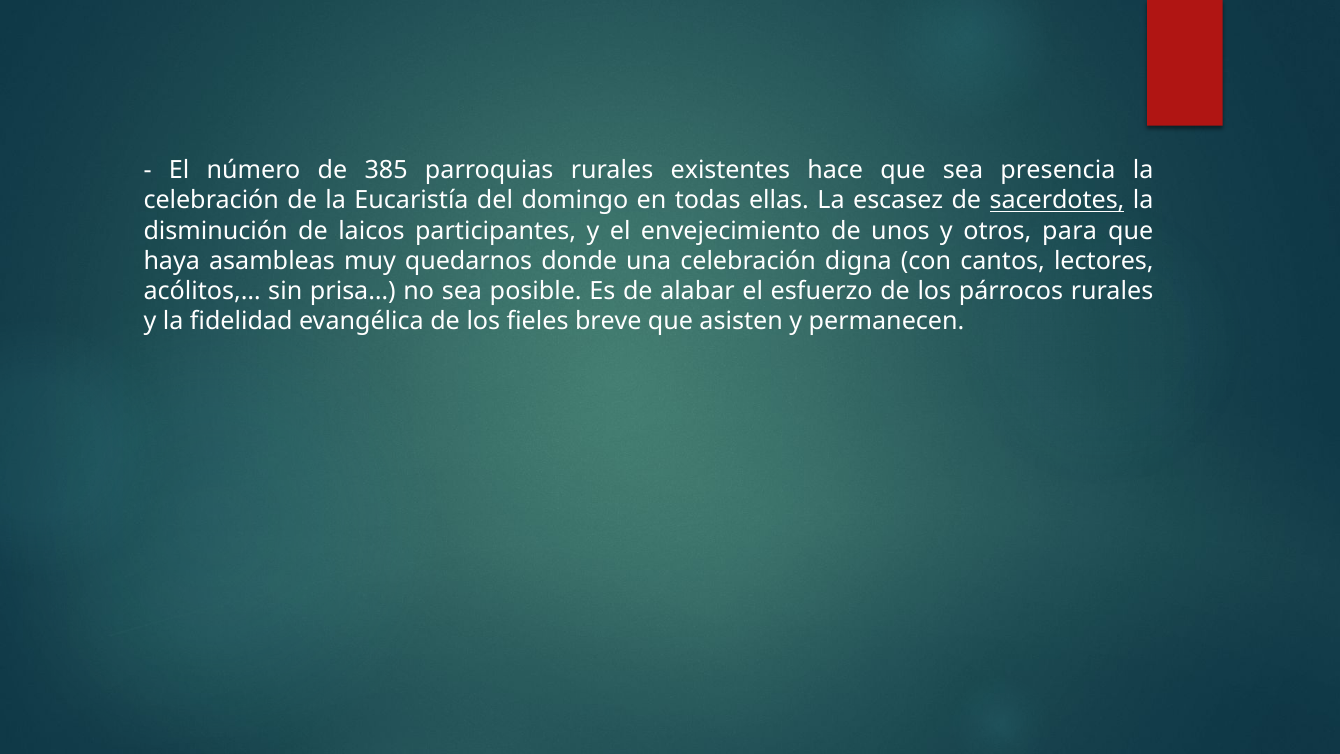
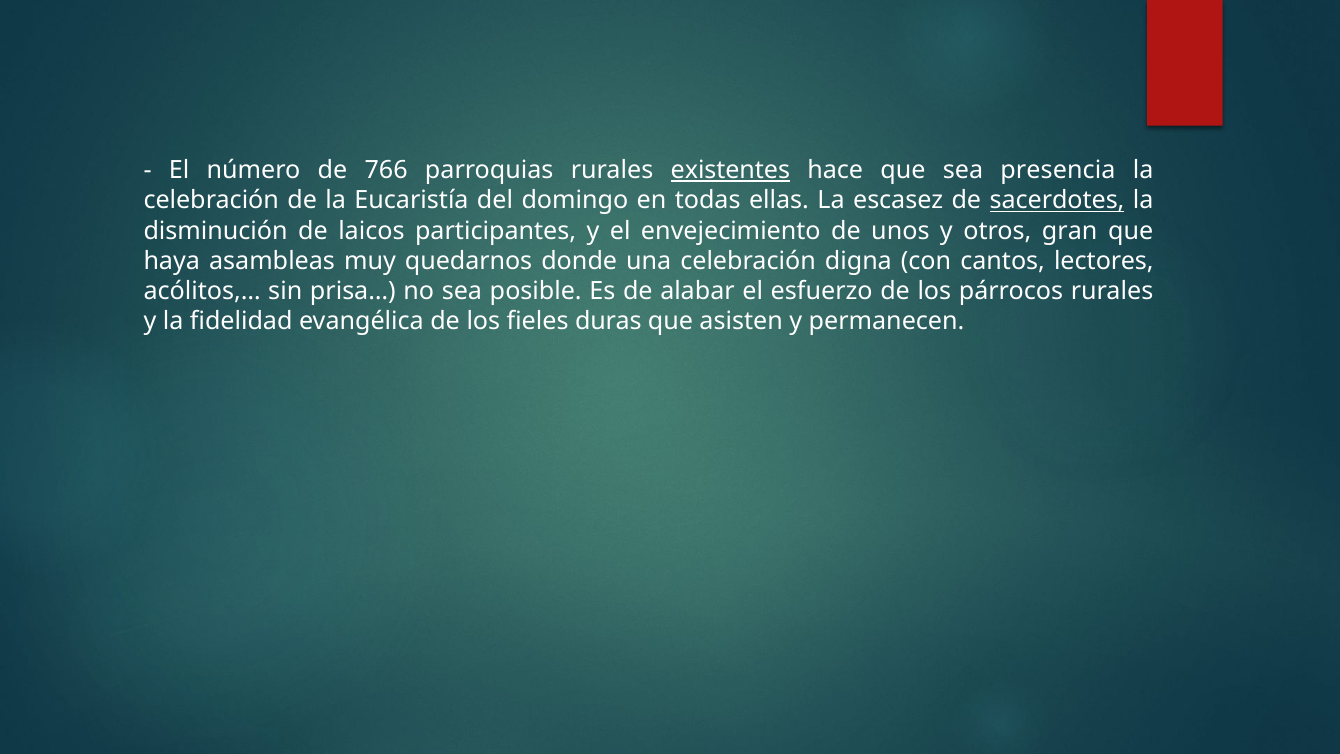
385: 385 -> 766
existentes underline: none -> present
para: para -> gran
breve: breve -> duras
